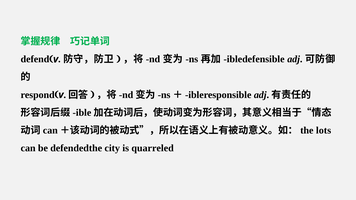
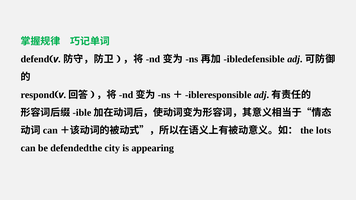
quarreled: quarreled -> appearing
